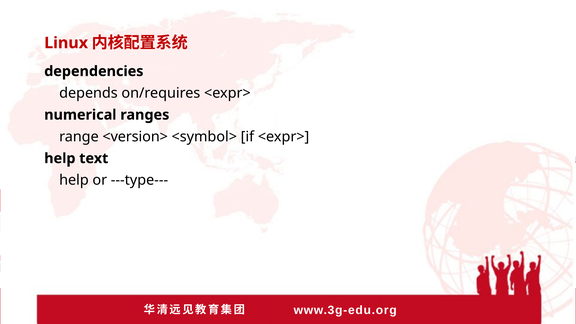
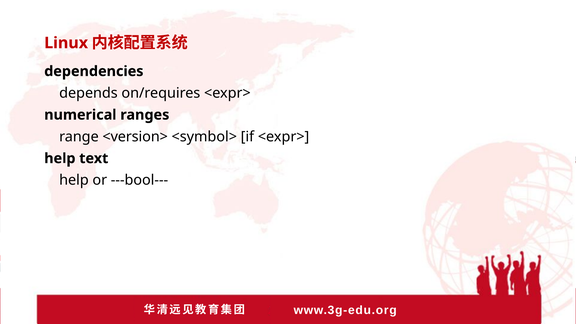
---type---: ---type--- -> ---bool---
